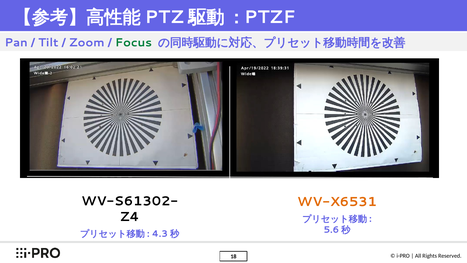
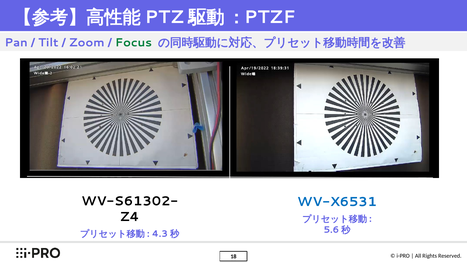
WV-X6531 colour: orange -> blue
